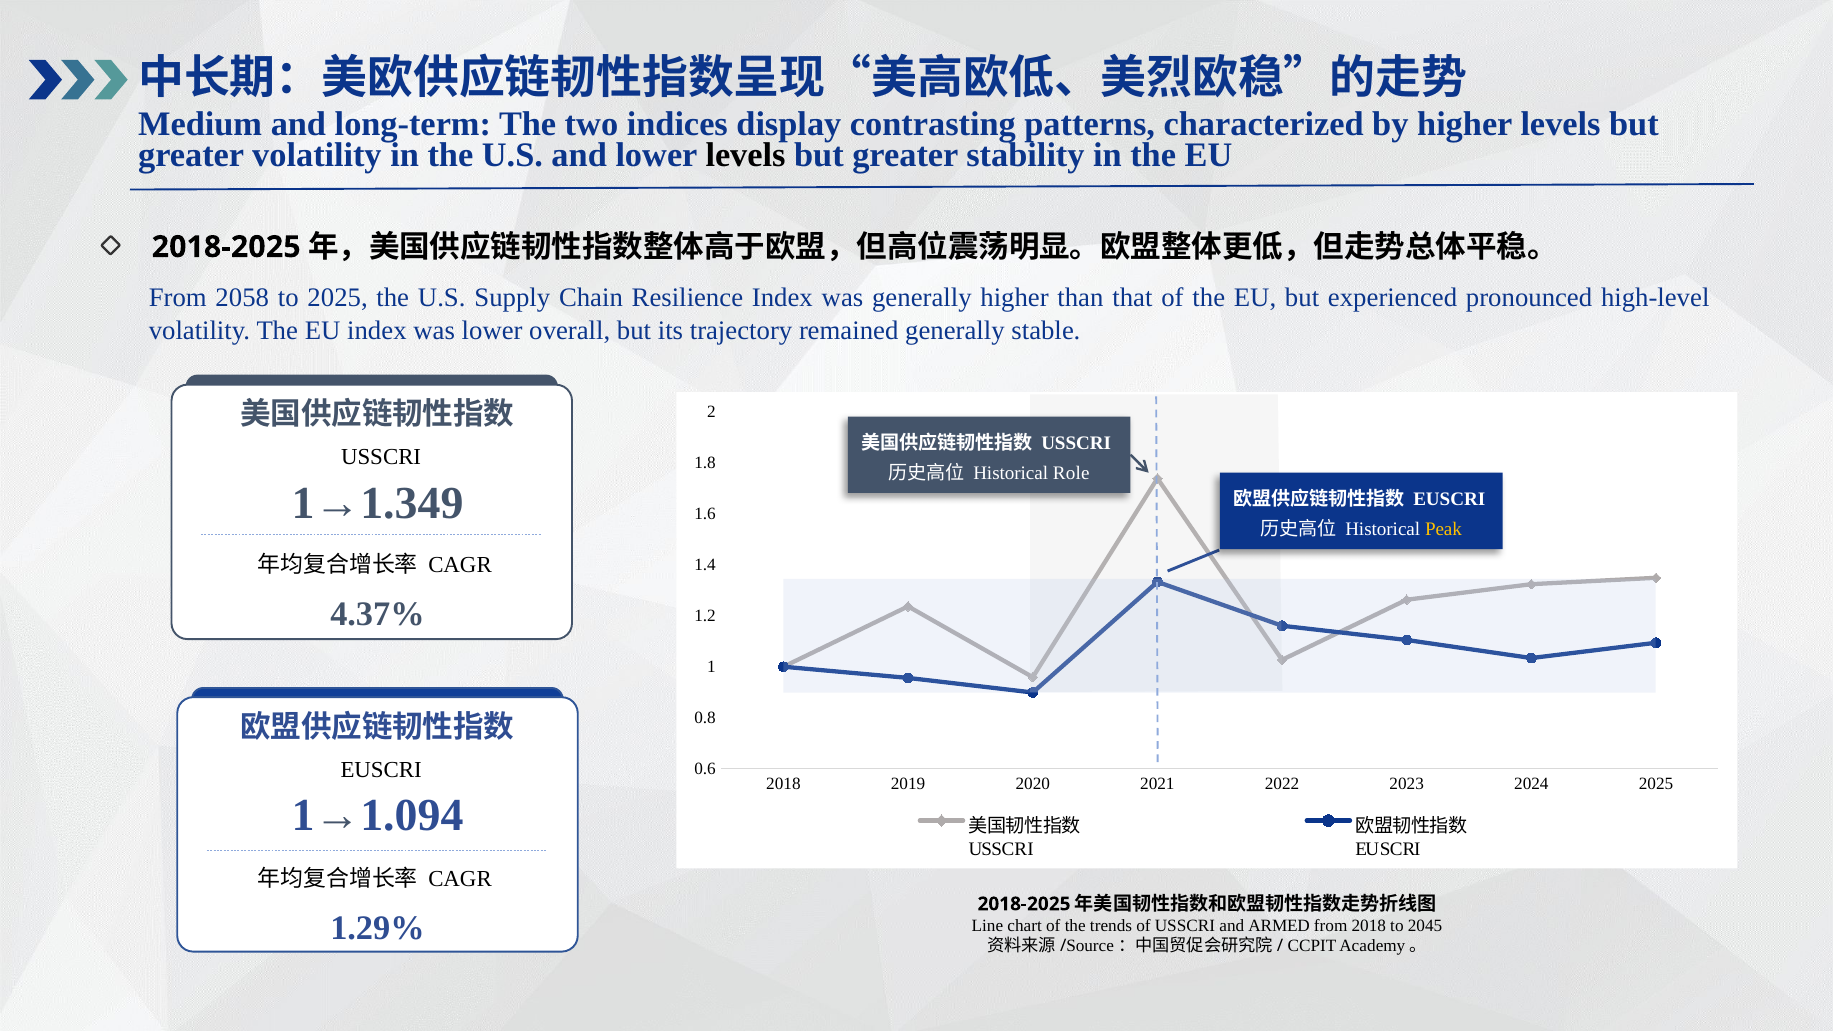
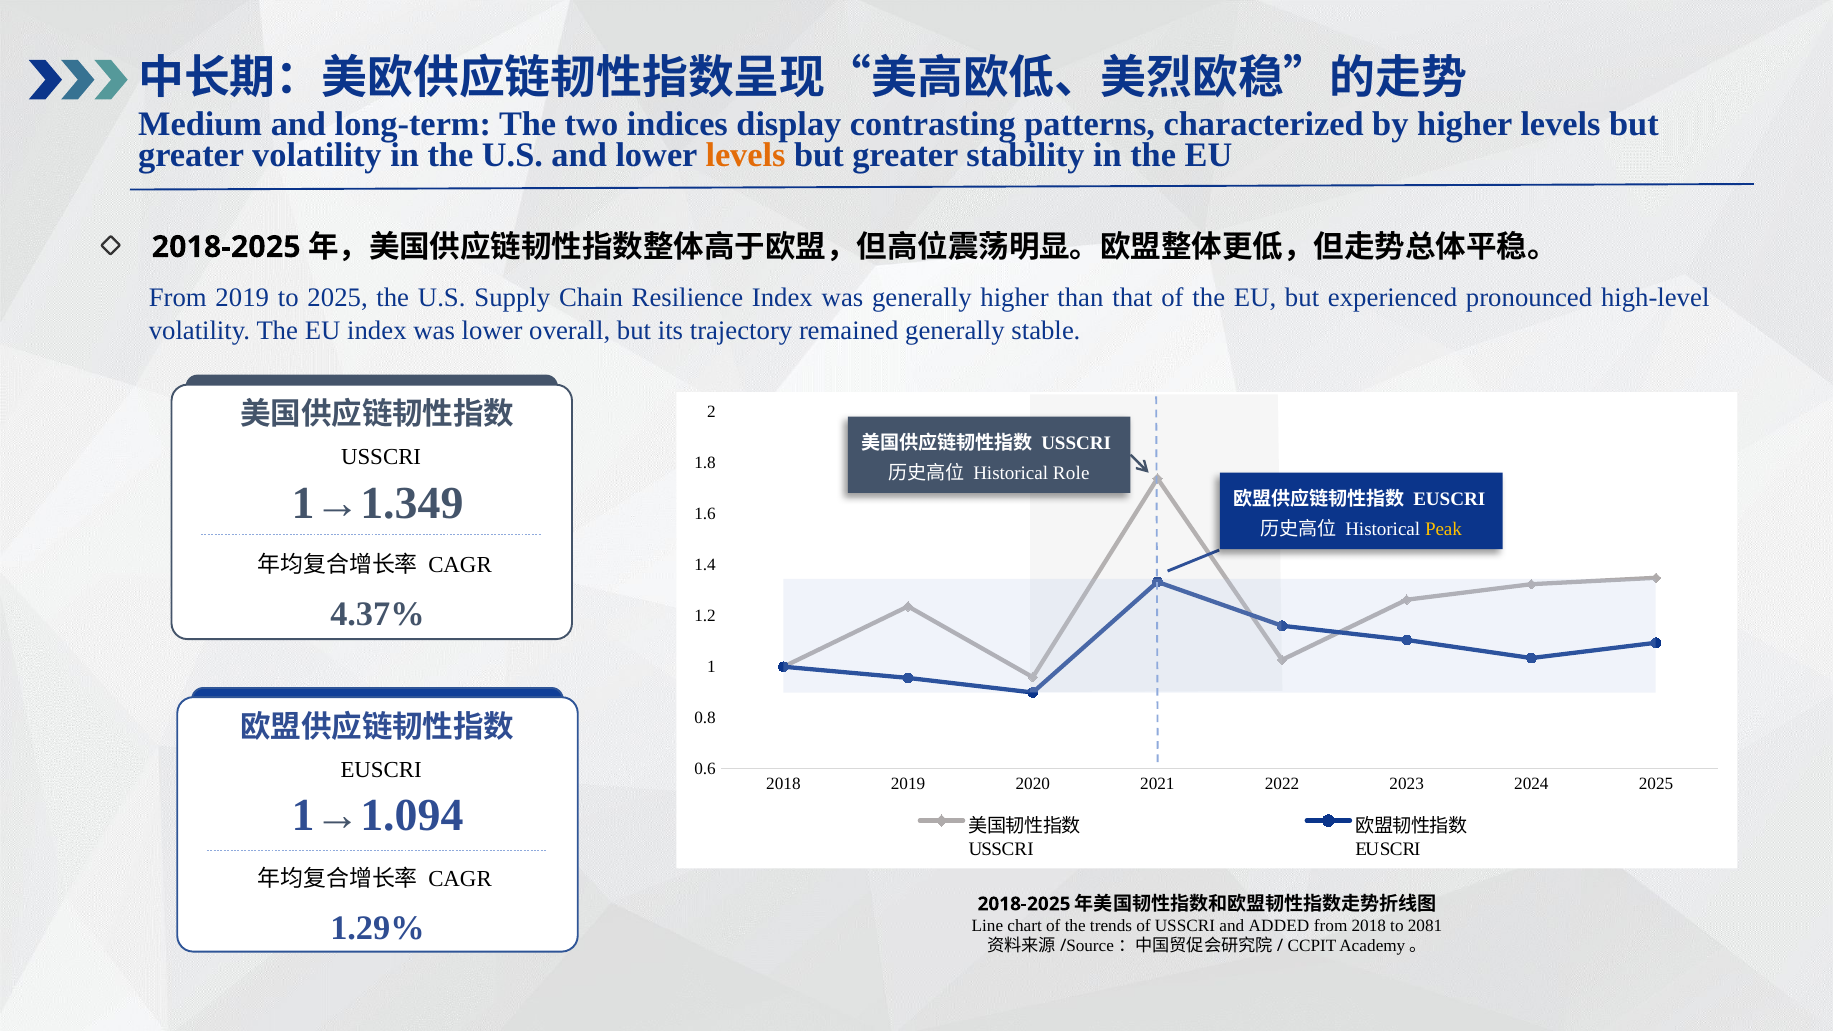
levels at (746, 155) colour: black -> orange
From 2058: 2058 -> 2019
ARMED: ARMED -> ADDED
2045: 2045 -> 2081
